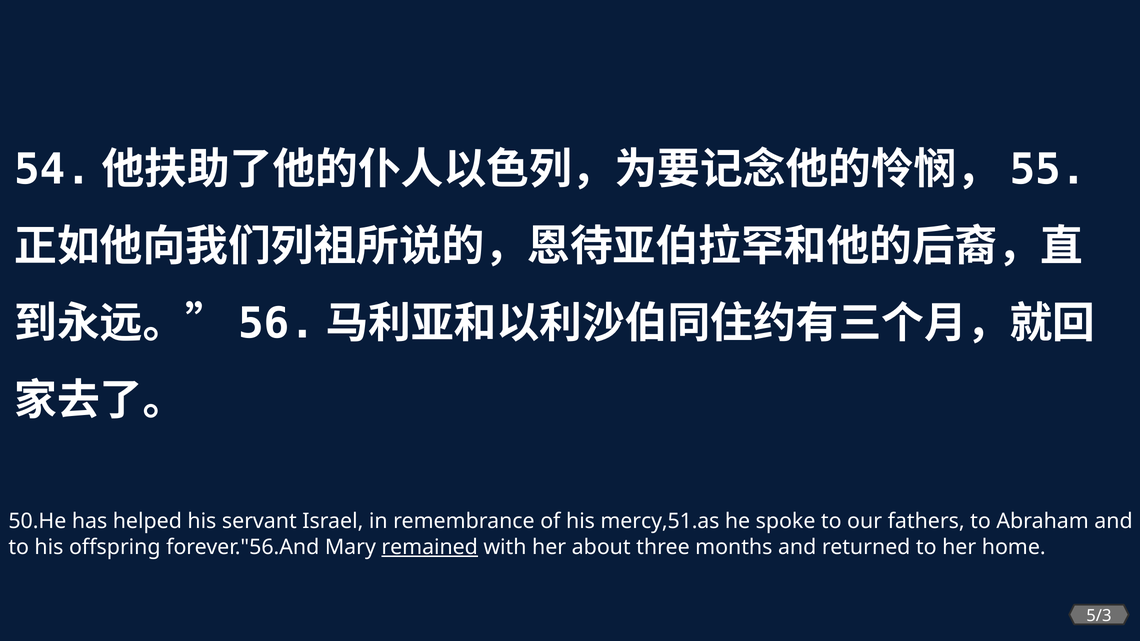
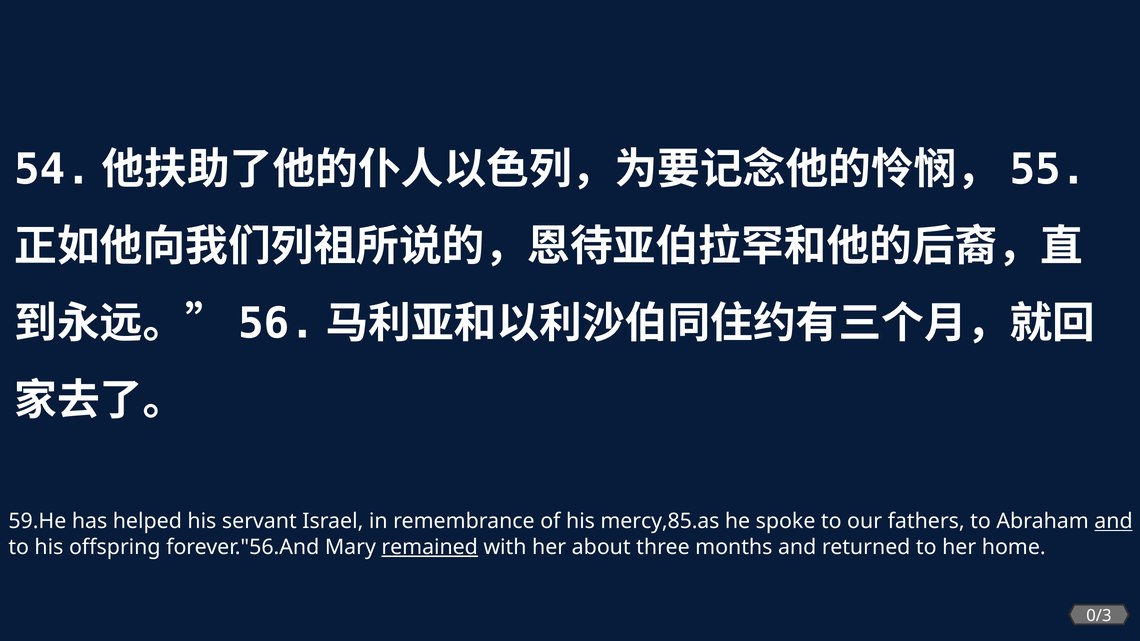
50.He: 50.He -> 59.He
mercy,51.as: mercy,51.as -> mercy,85.as
and at (1114, 522) underline: none -> present
5/3: 5/3 -> 0/3
